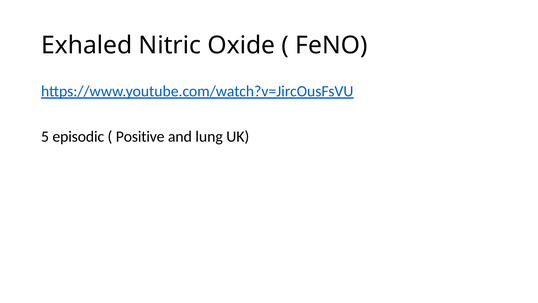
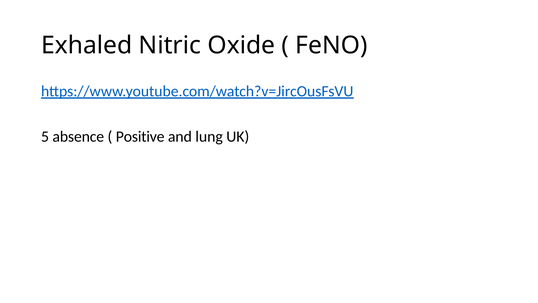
episodic: episodic -> absence
